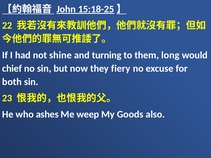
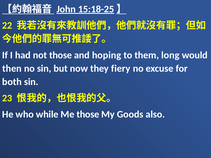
not shine: shine -> those
turning: turning -> hoping
chief: chief -> then
ashes: ashes -> while
Me weep: weep -> those
